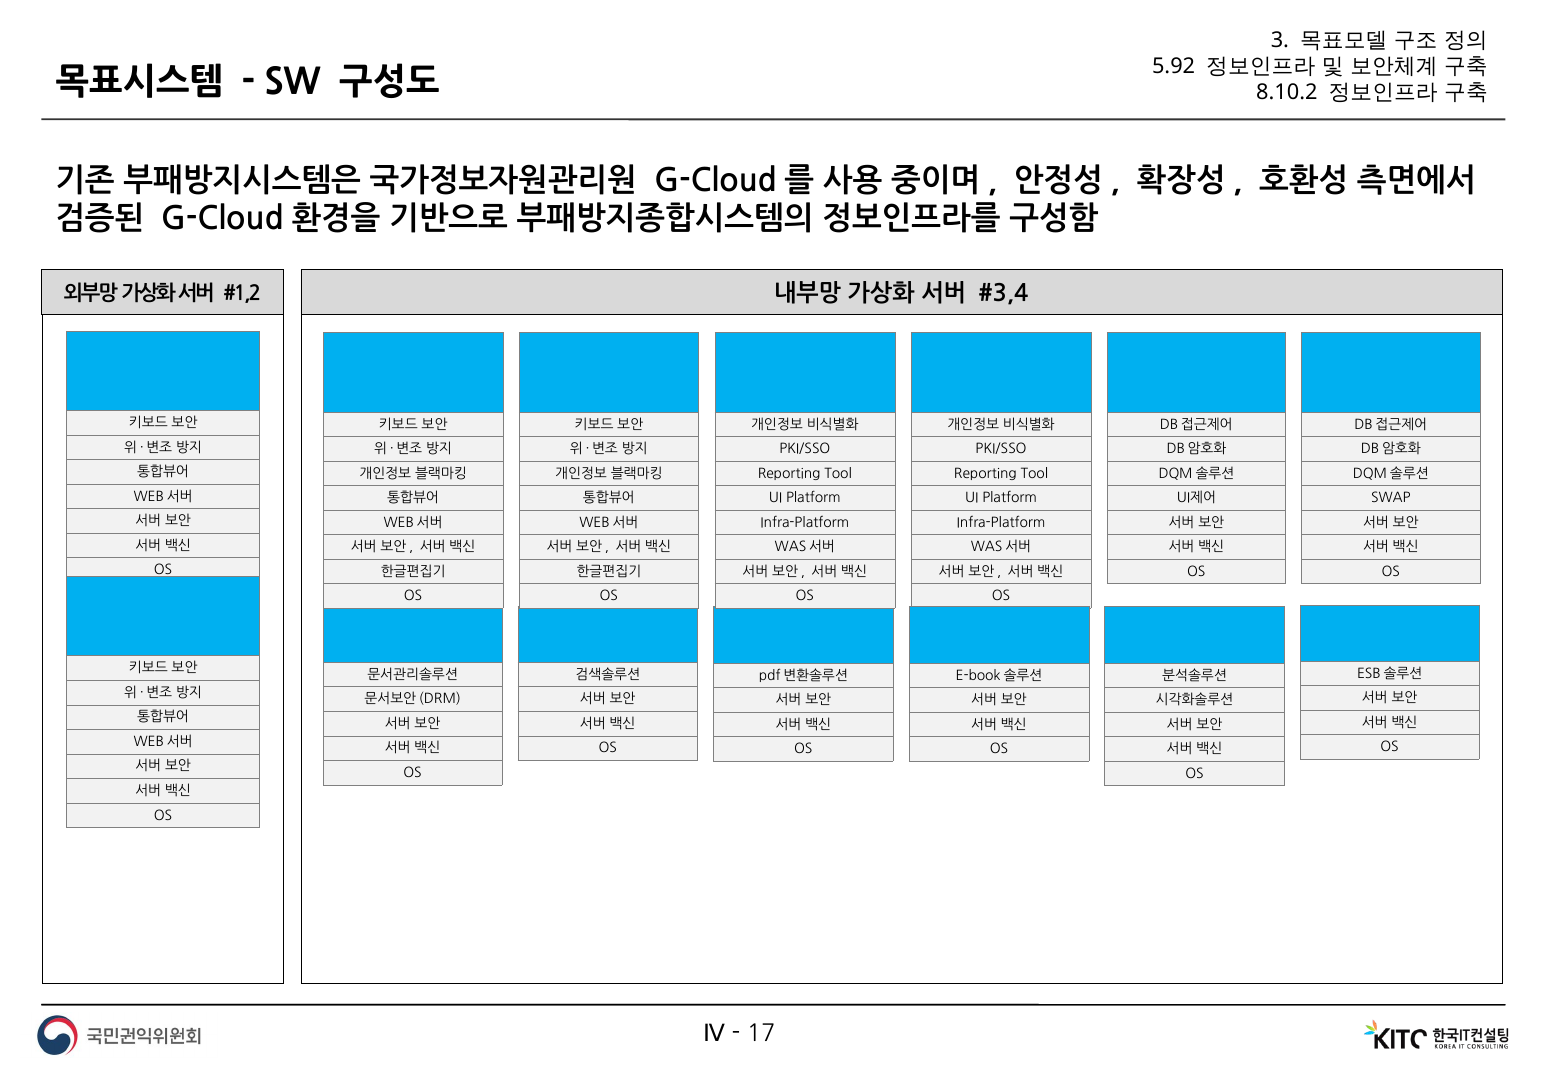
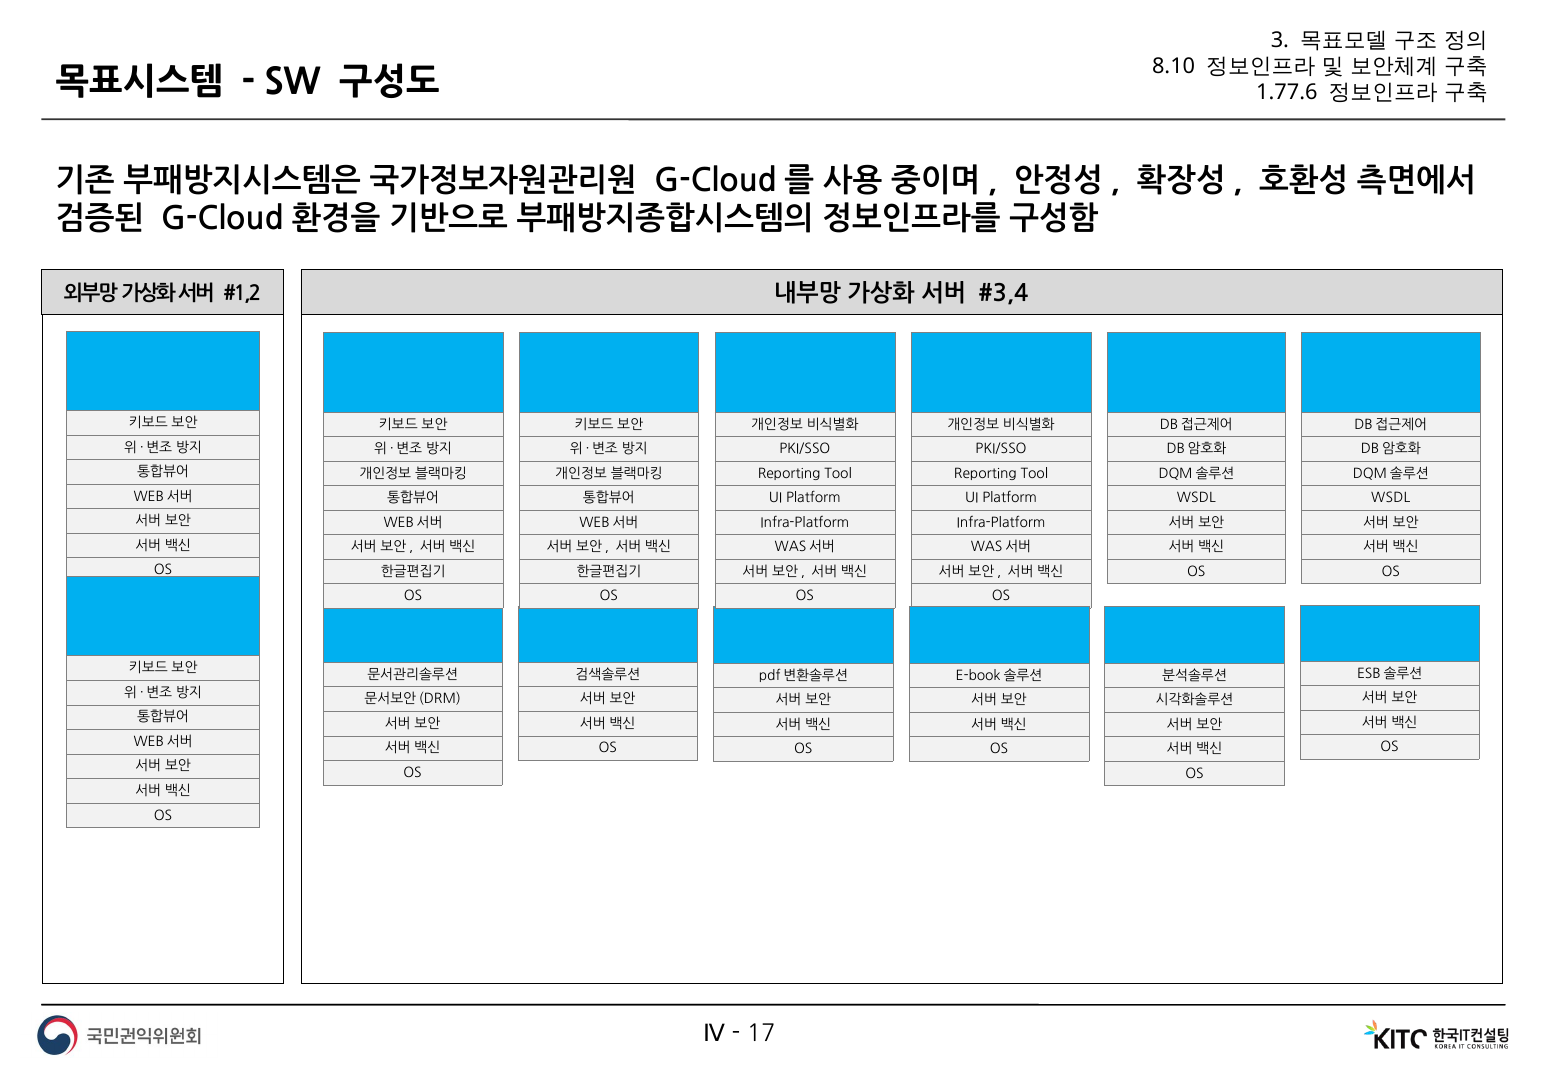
5.92: 5.92 -> 8.10
8.10.2: 8.10.2 -> 1.77.6
UI제어 at (1196, 498): UI제어 -> WSDL
SWAP at (1391, 498): SWAP -> WSDL
